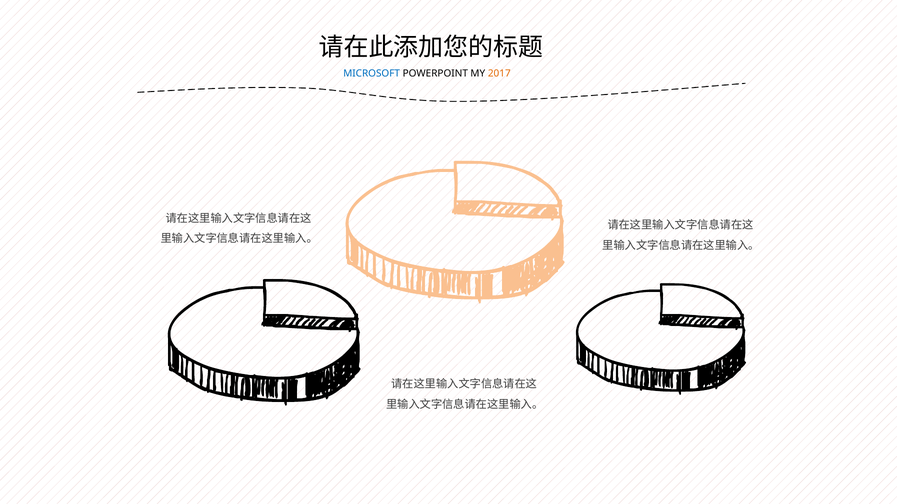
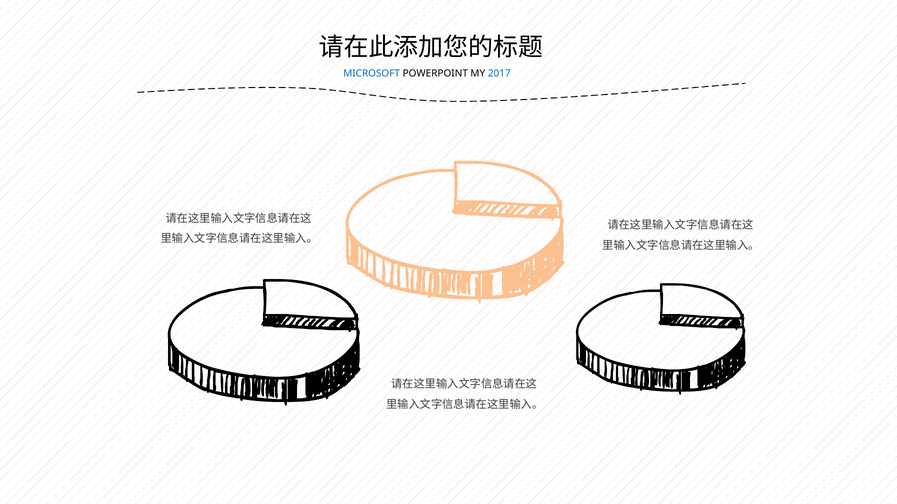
2017 colour: orange -> blue
